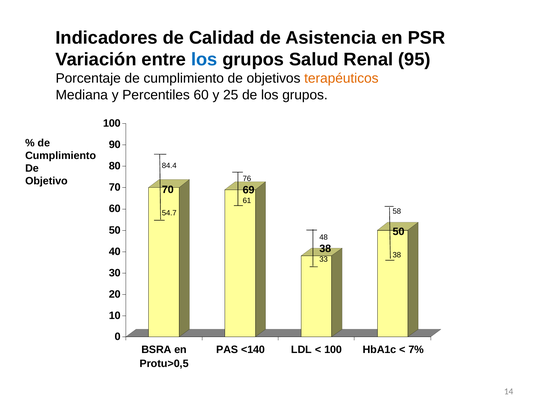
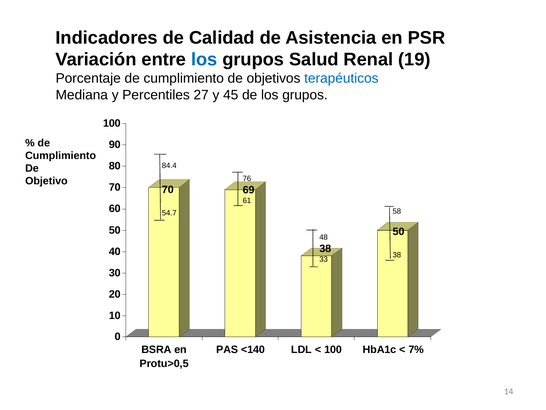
95: 95 -> 19
terapéuticos colour: orange -> blue
Percentiles 60: 60 -> 27
25: 25 -> 45
